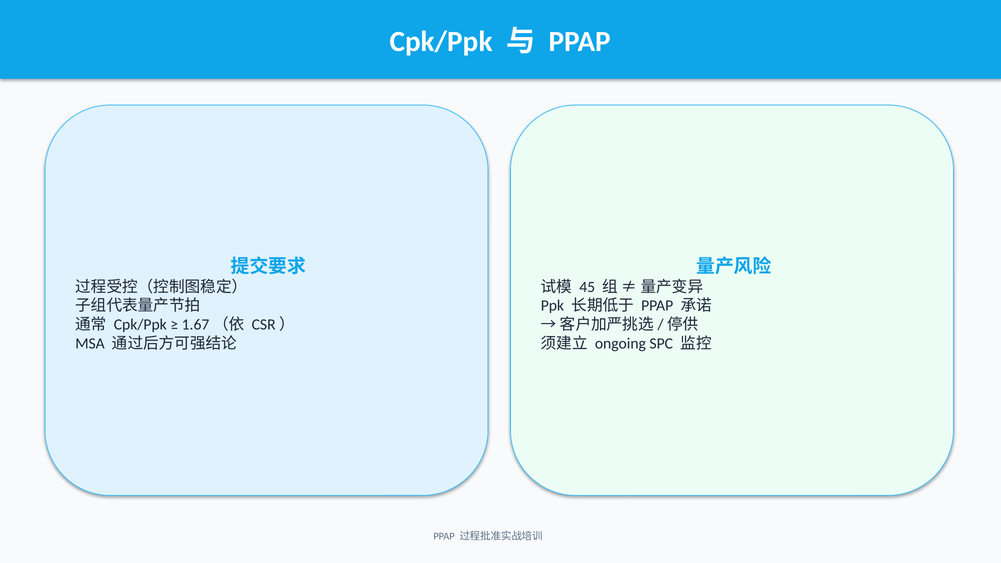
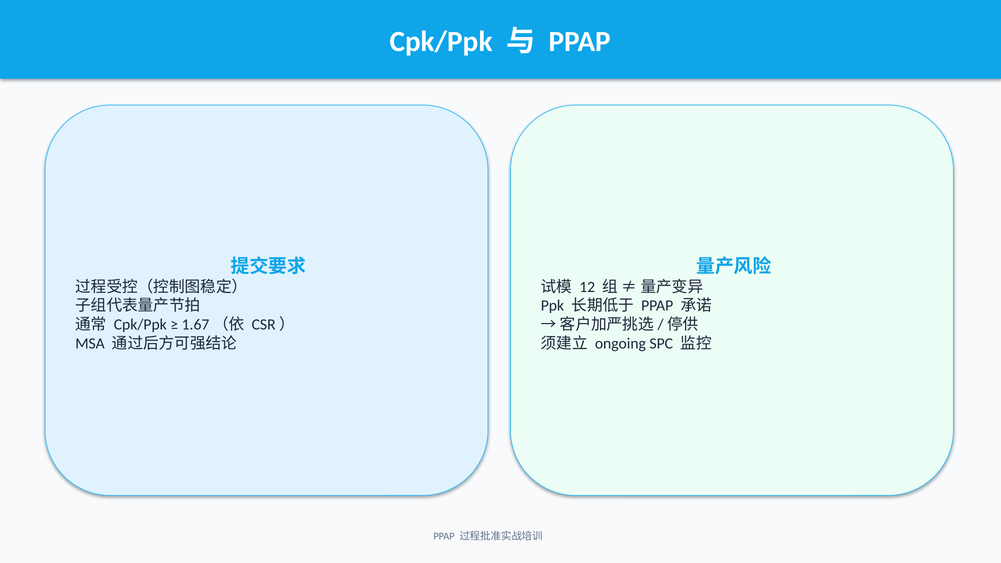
45: 45 -> 12
